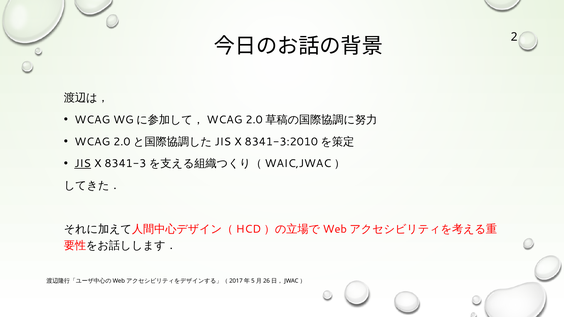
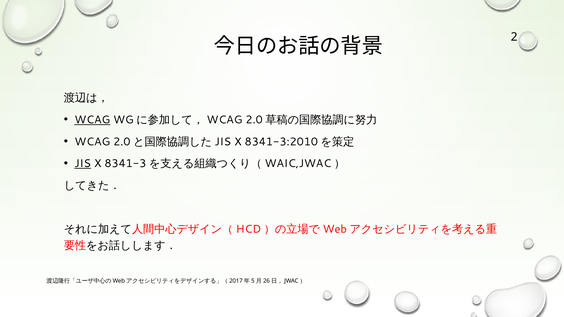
WCAG at (92, 120) underline: none -> present
